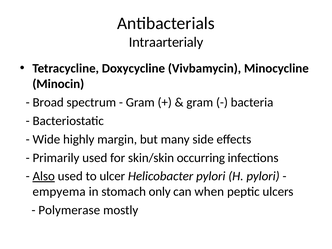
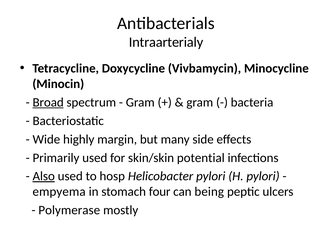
Broad underline: none -> present
occurring: occurring -> potential
ulcer: ulcer -> hosp
only: only -> four
when: when -> being
